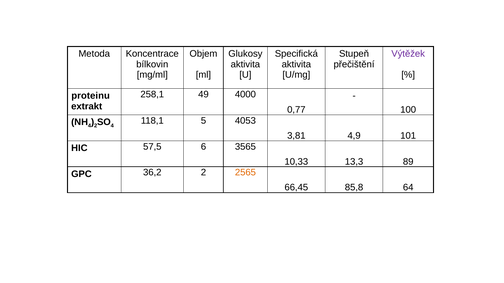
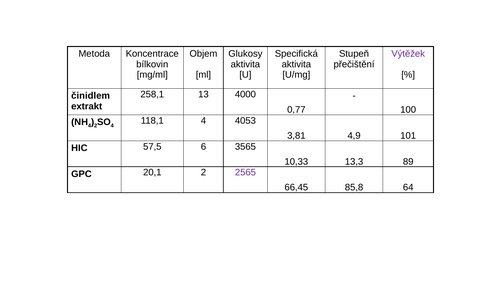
49: 49 -> 13
proteinu: proteinu -> činidlem
118,1 5: 5 -> 4
36,2: 36,2 -> 20,1
2565 colour: orange -> purple
